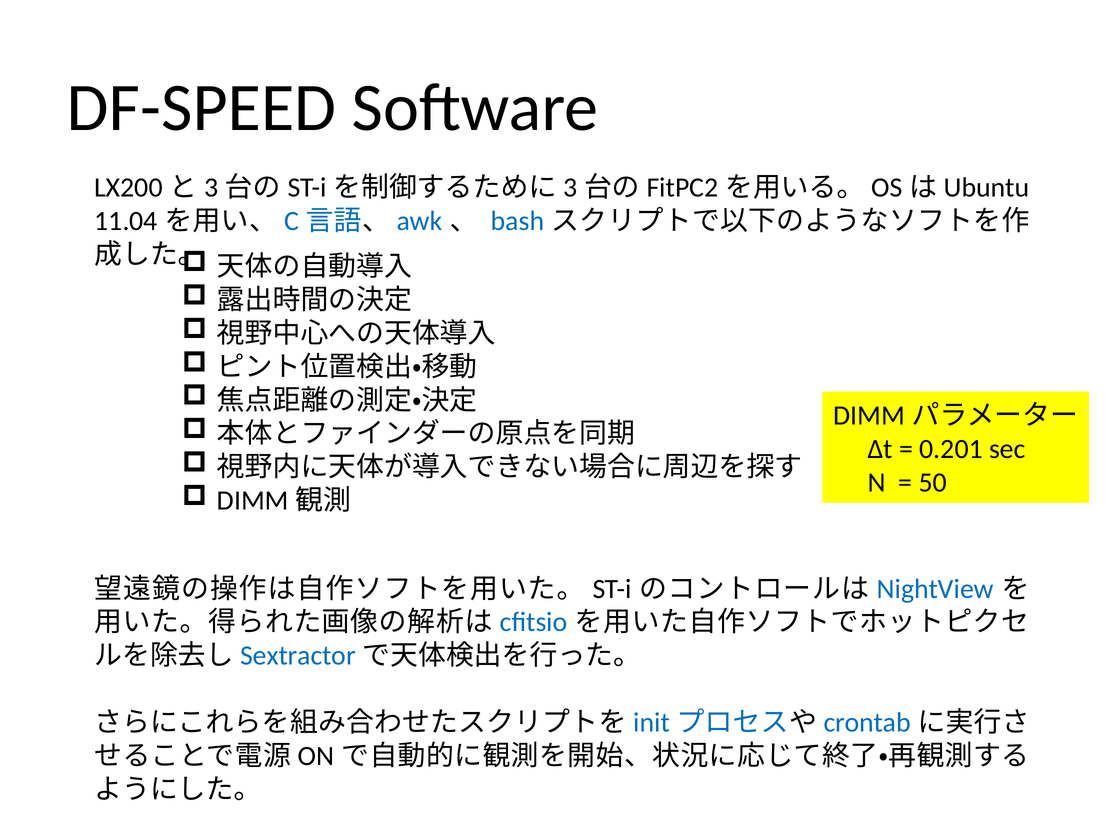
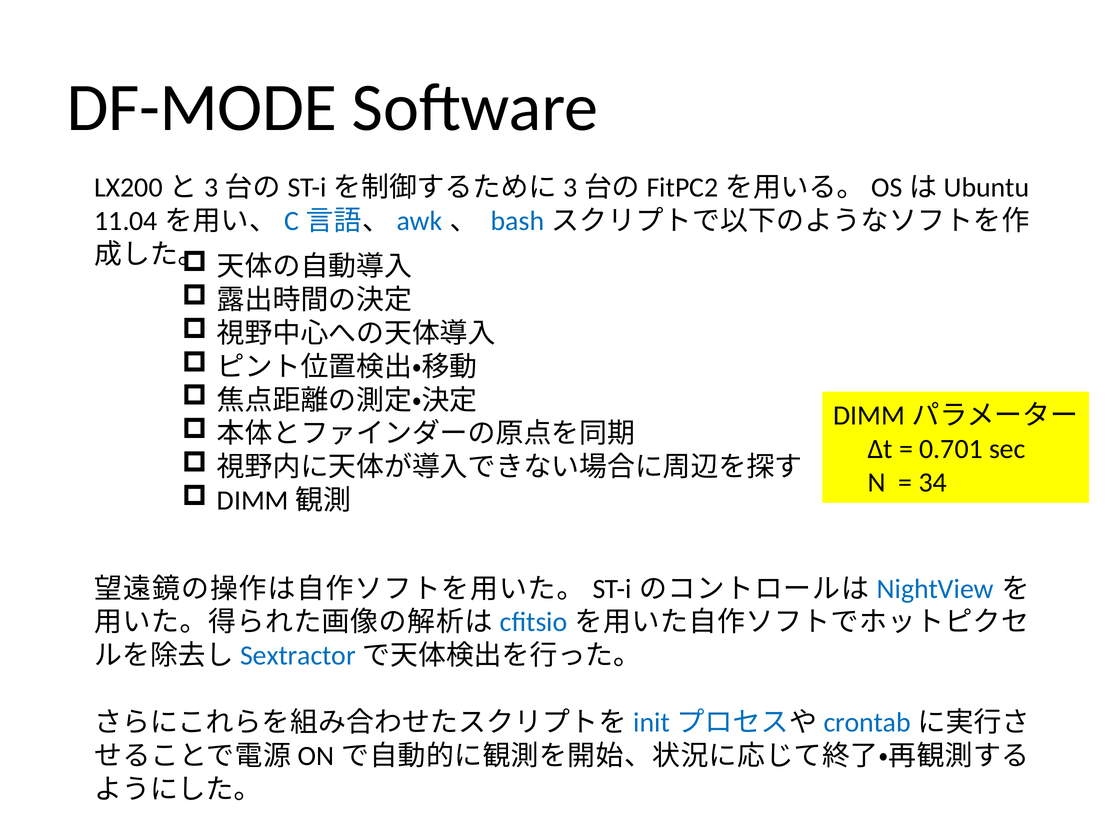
DF-SPEED: DF-SPEED -> DF-MODE
0.201: 0.201 -> 0.701
50: 50 -> 34
